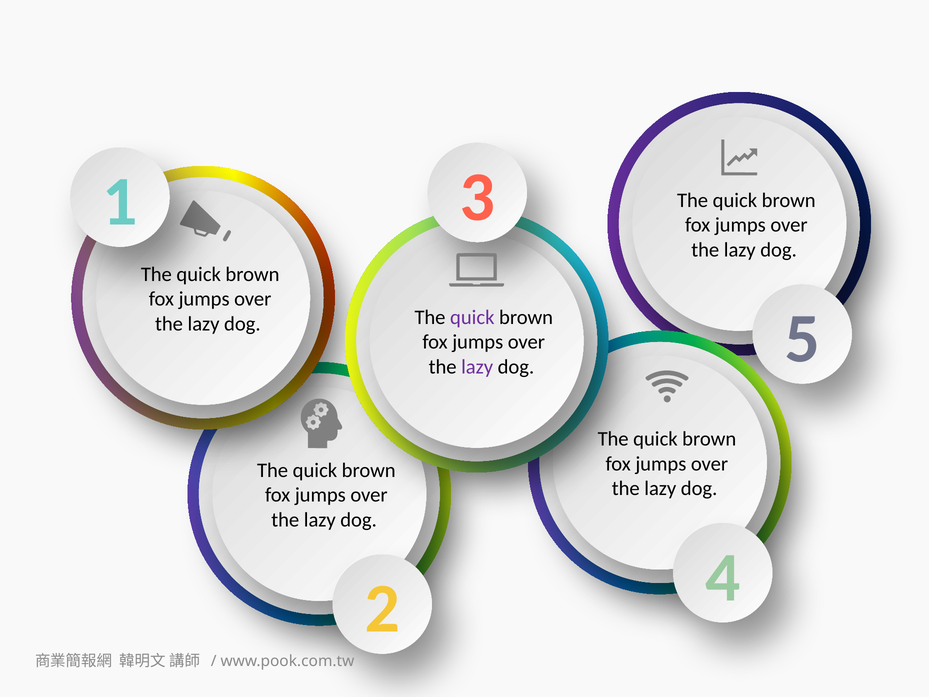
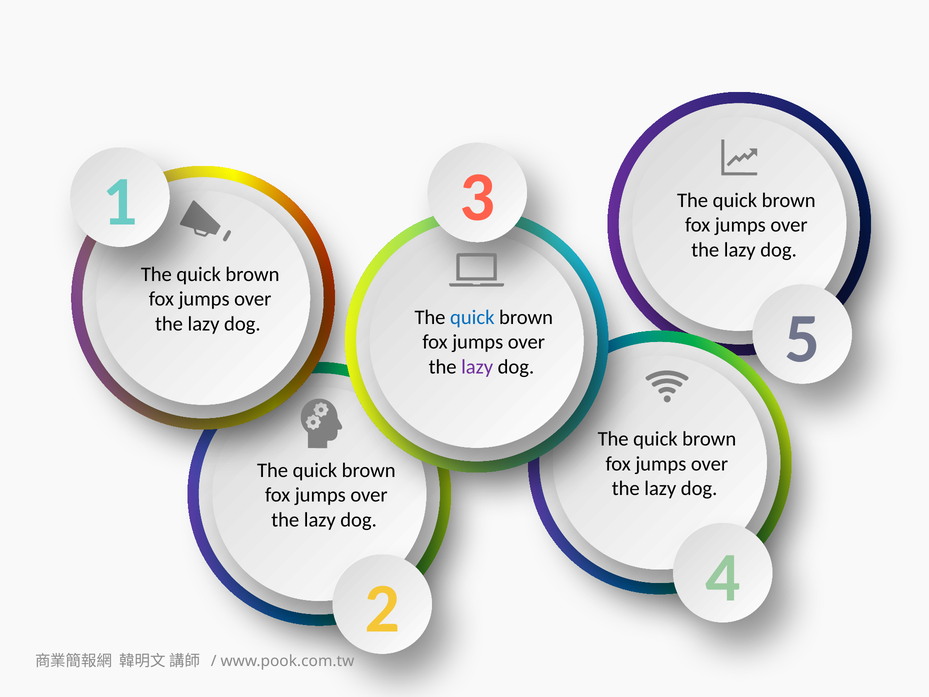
quick at (472, 317) colour: purple -> blue
